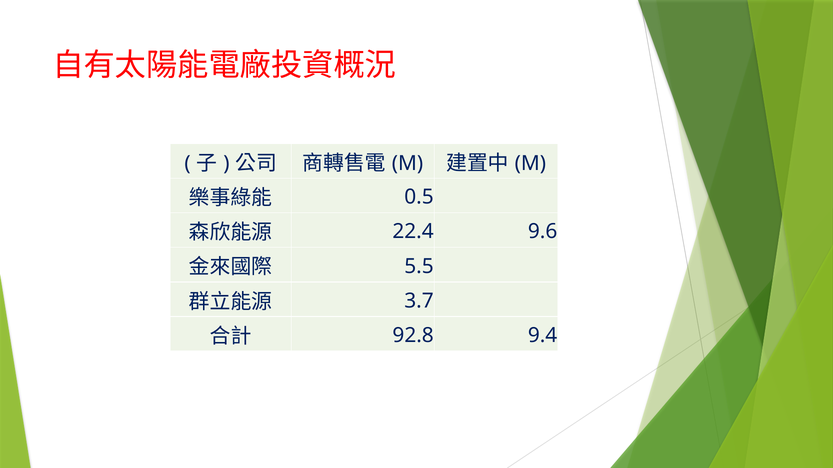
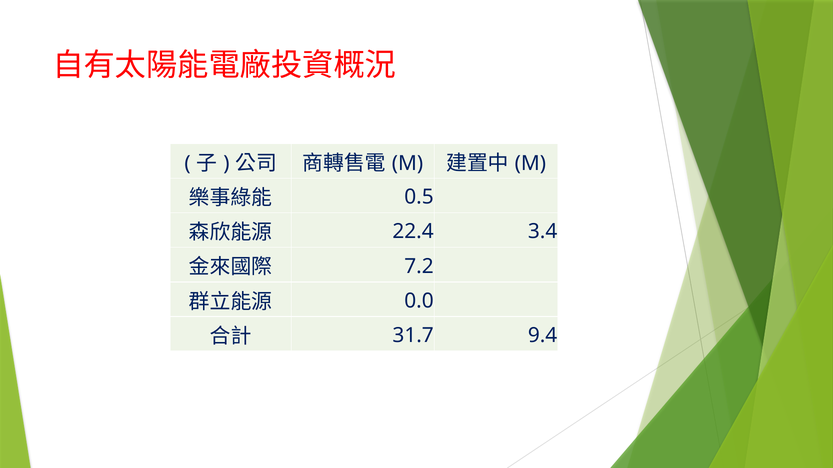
9.6: 9.6 -> 3.4
5.5: 5.5 -> 7.2
3.7: 3.7 -> 0.0
92.8: 92.8 -> 31.7
